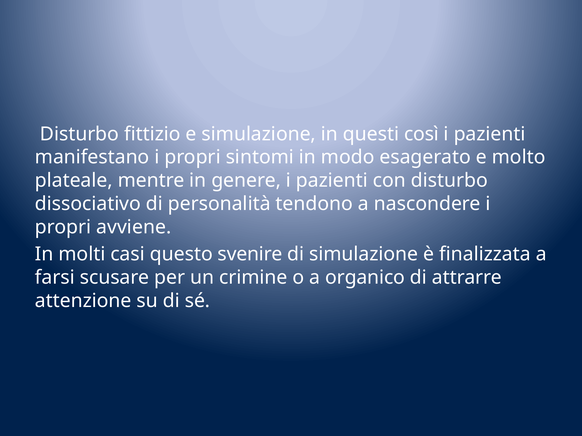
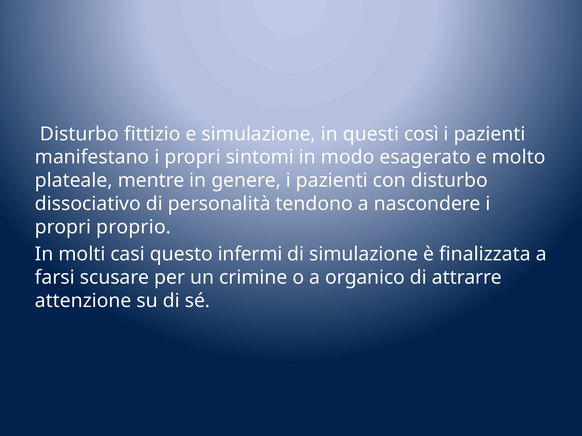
avviene: avviene -> proprio
svenire: svenire -> infermi
